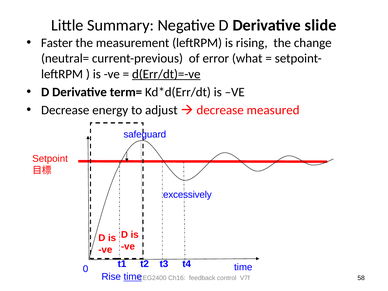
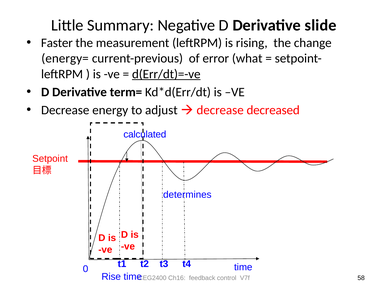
neutral=: neutral= -> energy=
measured: measured -> decreased
safeguard: safeguard -> calculated
excessively: excessively -> determines
time at (133, 277) underline: present -> none
